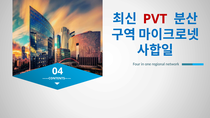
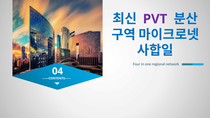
PVT colour: red -> purple
